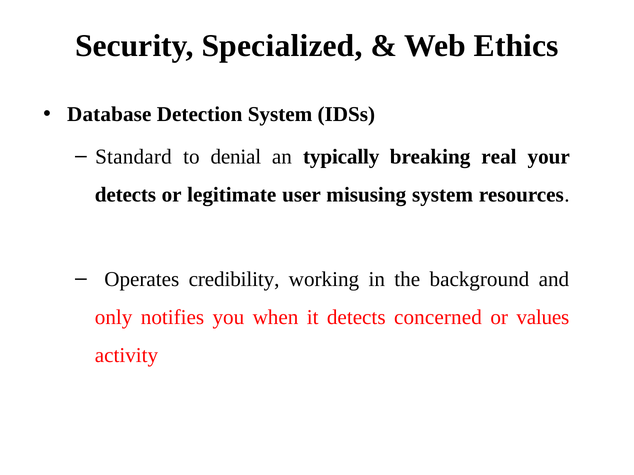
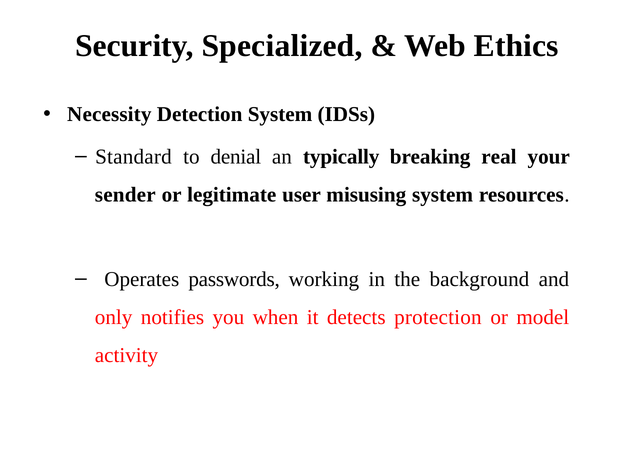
Database: Database -> Necessity
detects at (125, 195): detects -> sender
credibility: credibility -> passwords
concerned: concerned -> protection
values: values -> model
